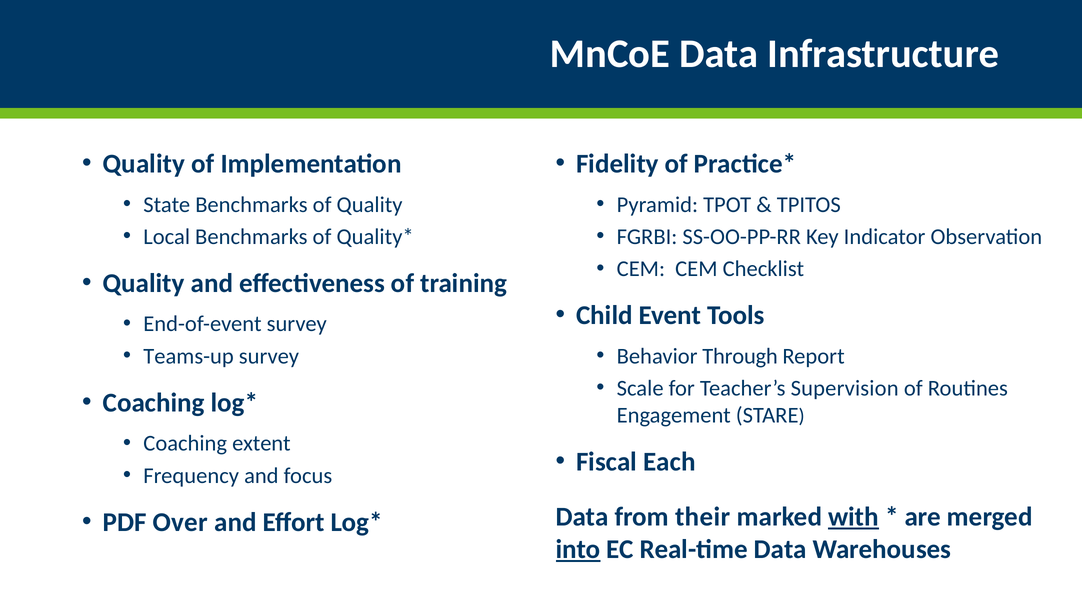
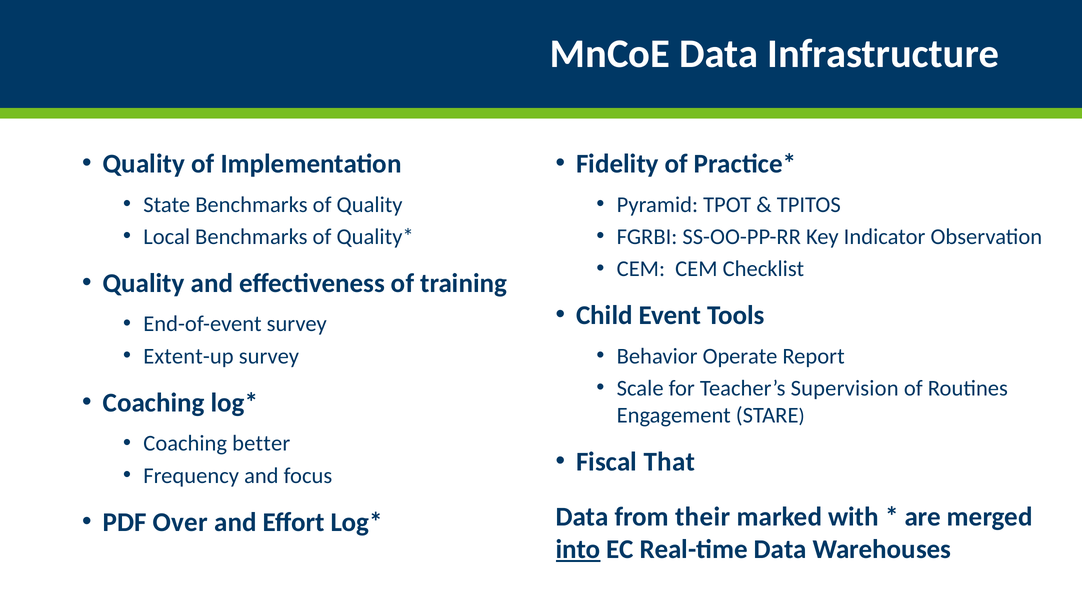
Through: Through -> Operate
Teams-up: Teams-up -> Extent-up
extent: extent -> better
Each: Each -> That
with underline: present -> none
